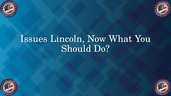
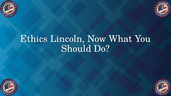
Issues: Issues -> Ethics
